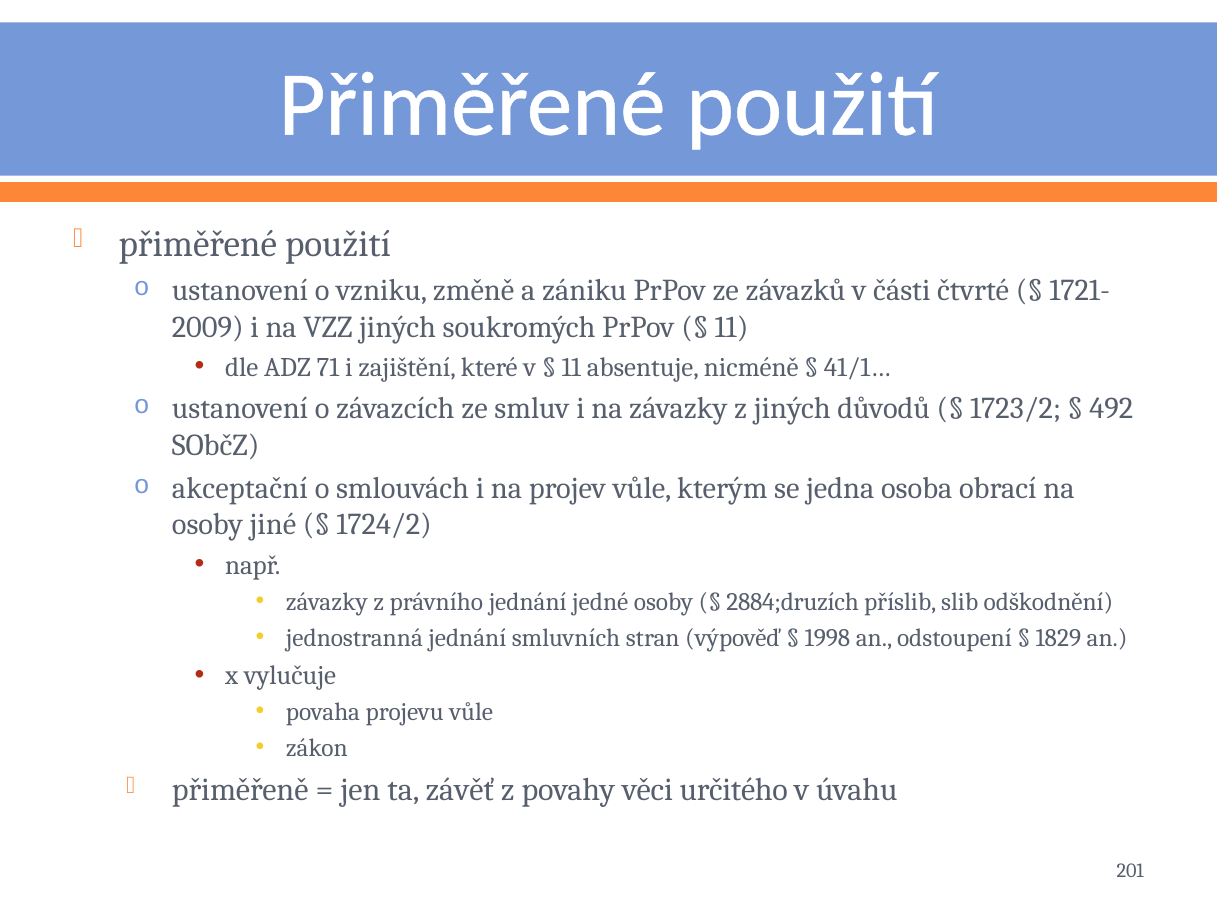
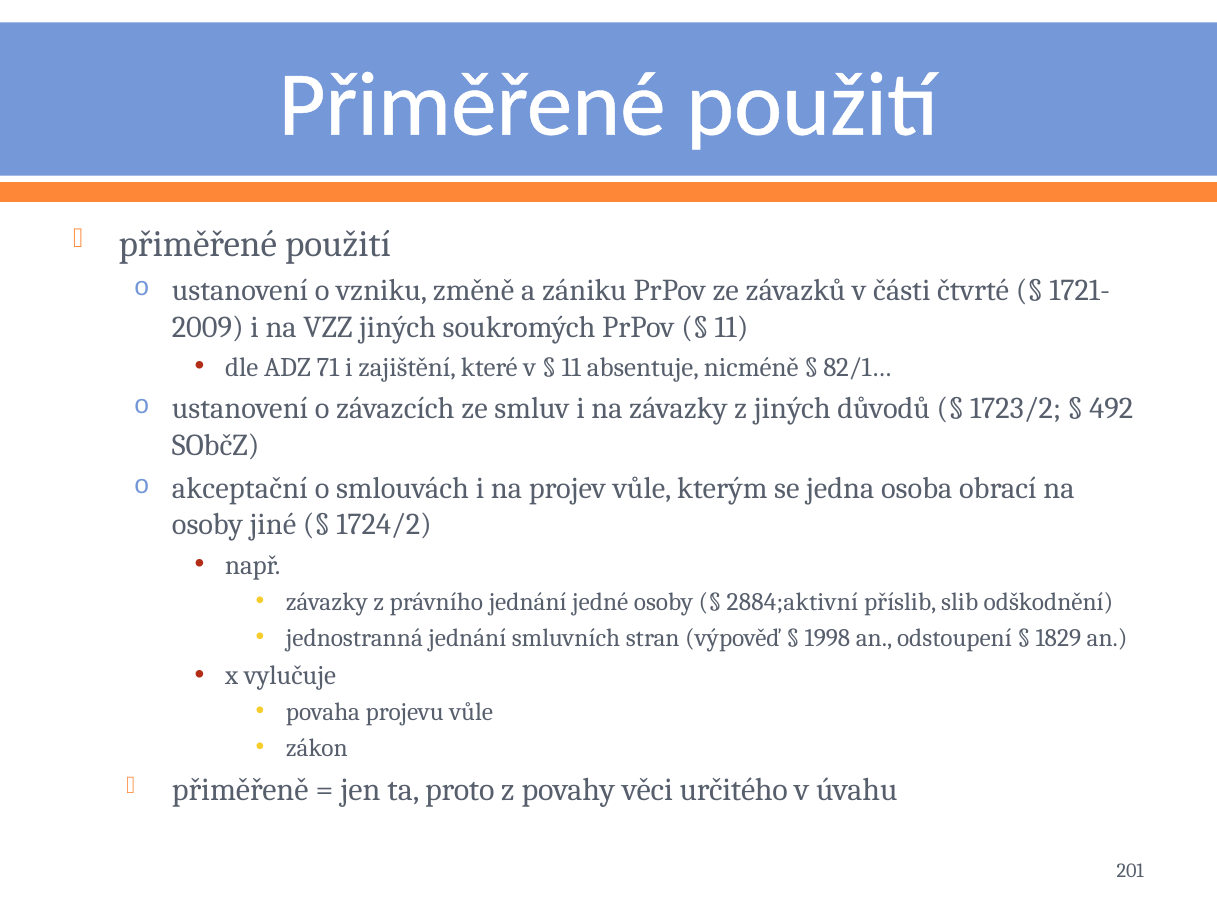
41/1…: 41/1… -> 82/1…
2884;druzích: 2884;druzích -> 2884;aktivní
závěť: závěť -> proto
